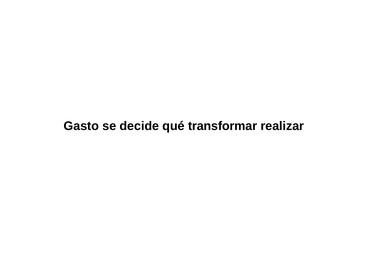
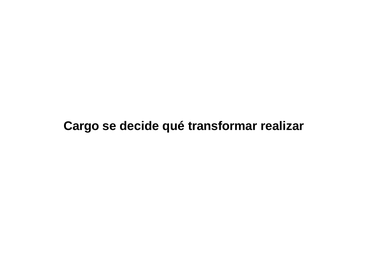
Gasto: Gasto -> Cargo
